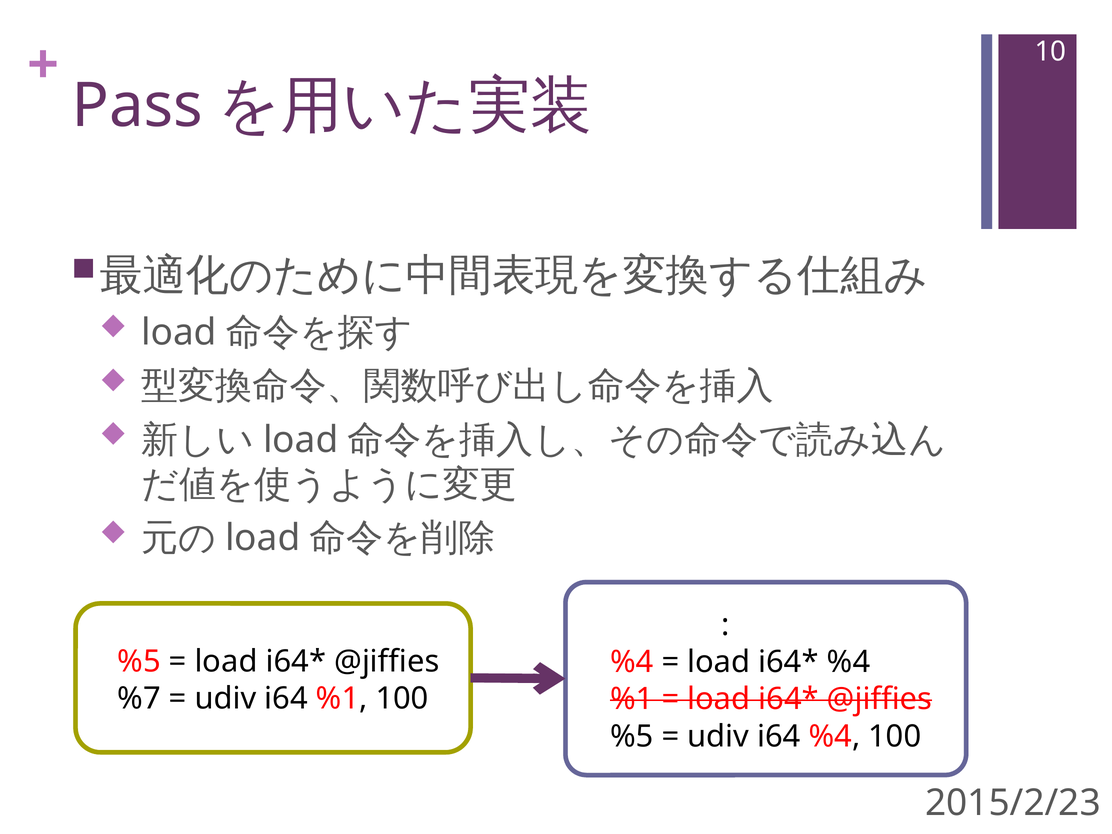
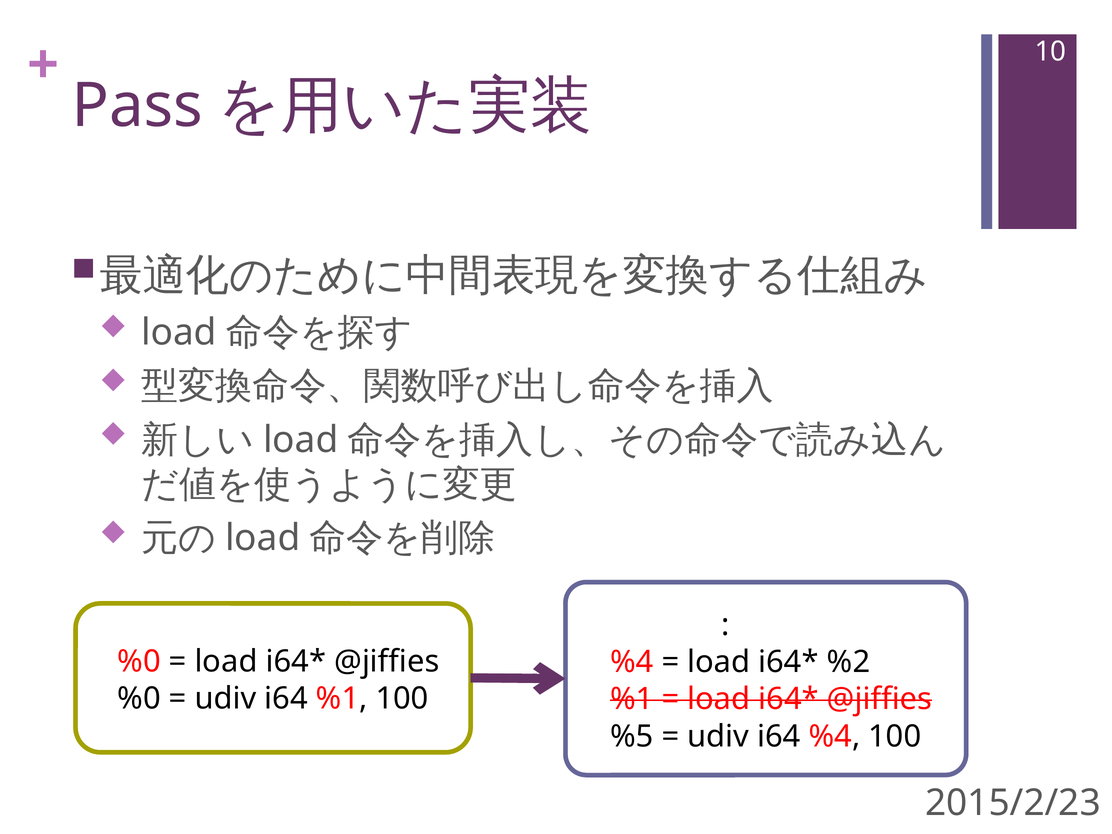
%5 at (139, 661): %5 -> %0
%4 at (848, 662): %4 -> %2
%7 at (139, 699): %7 -> %0
